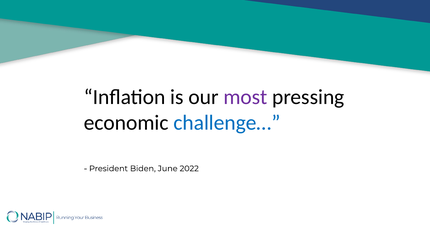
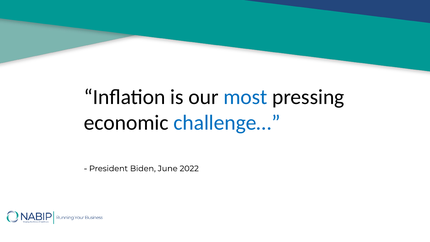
most colour: purple -> blue
